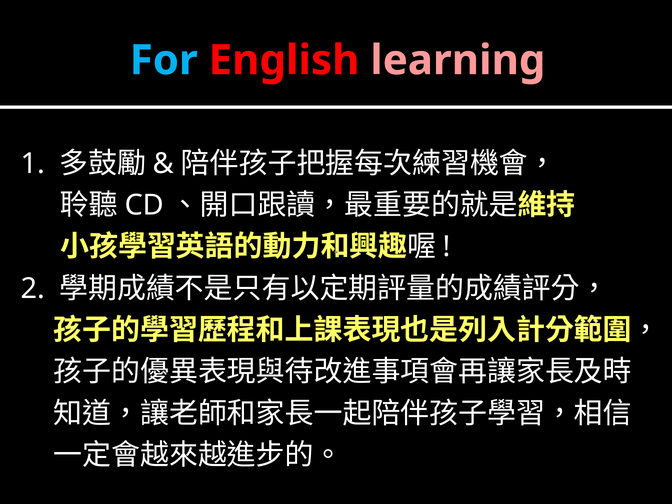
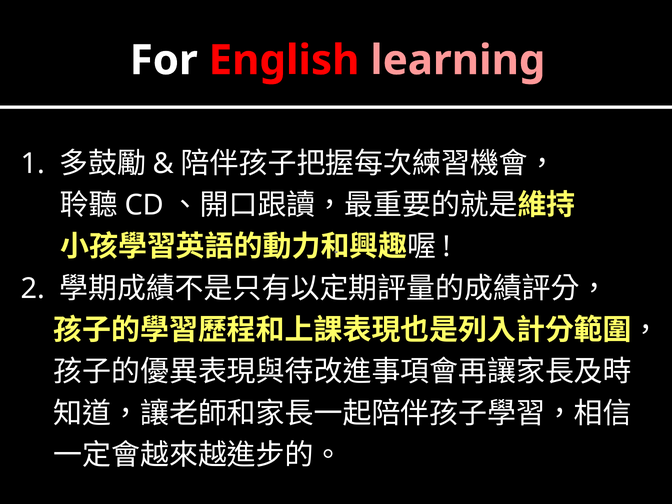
For colour: light blue -> white
